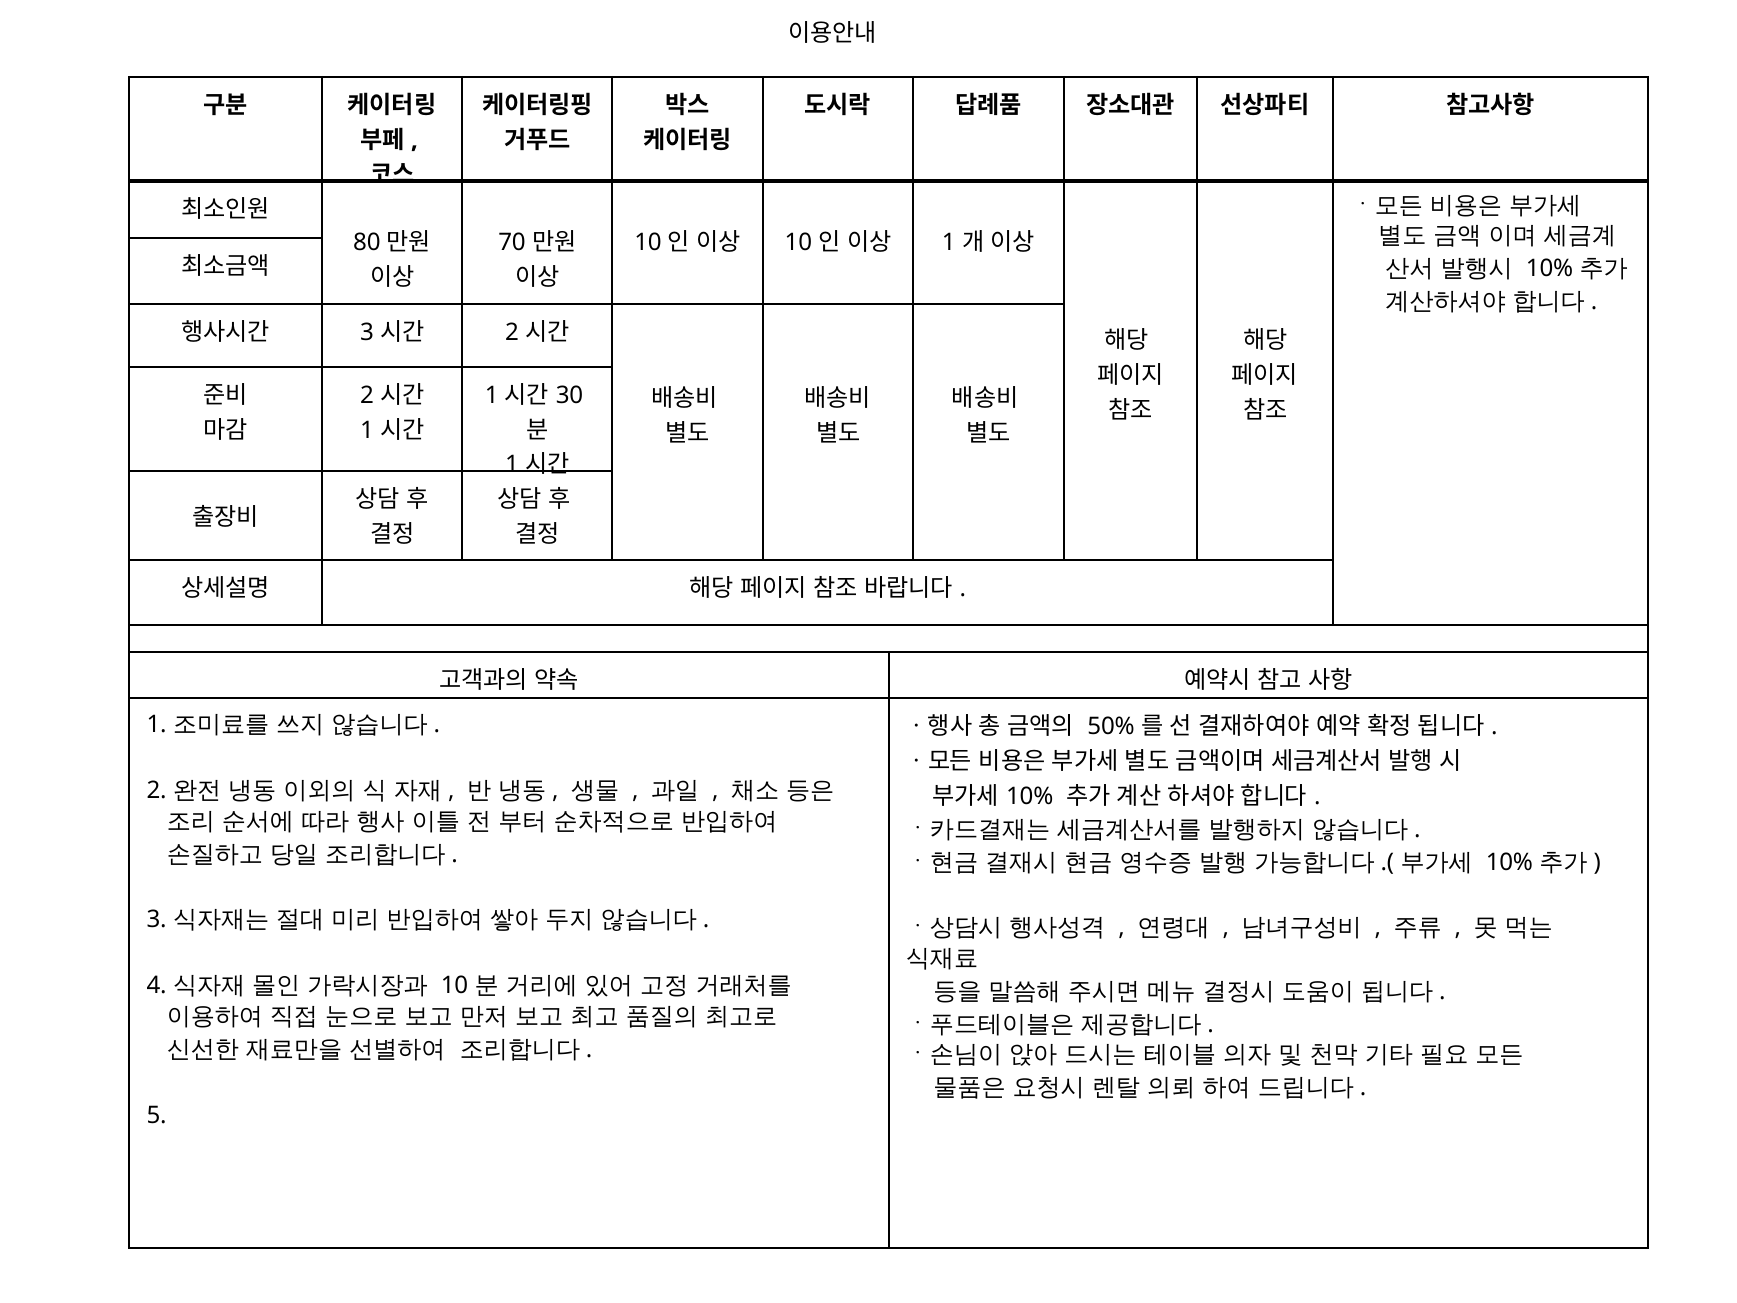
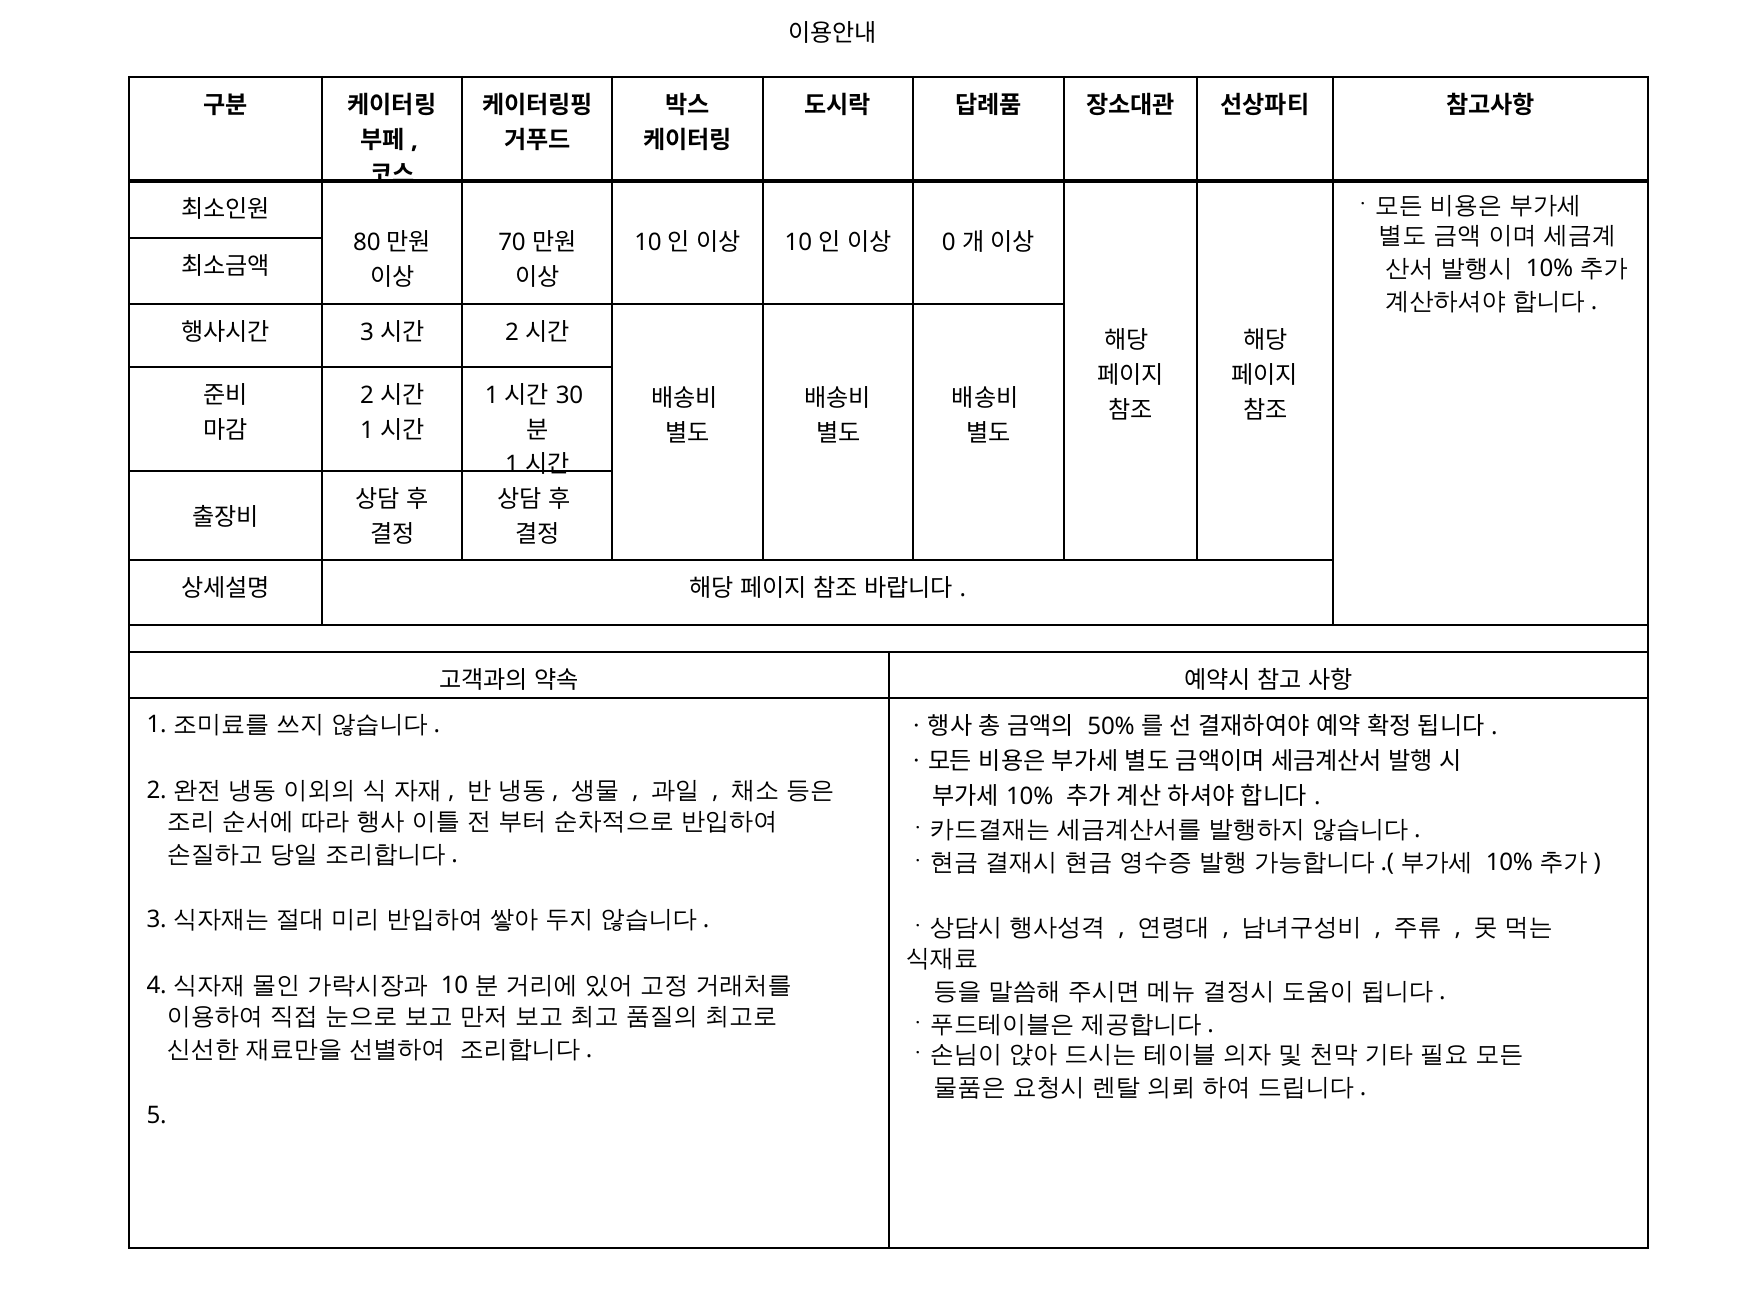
1 at (949, 243): 1 -> 0
